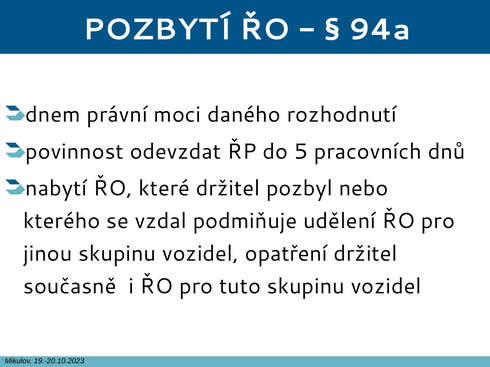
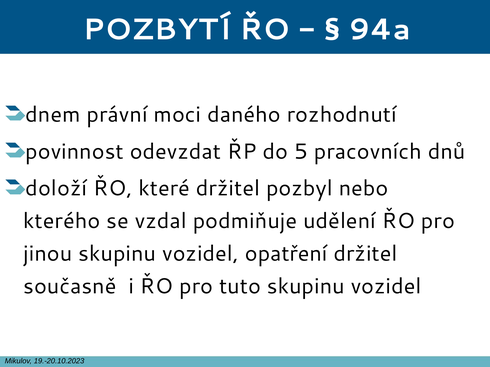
nabytí: nabytí -> doloží
